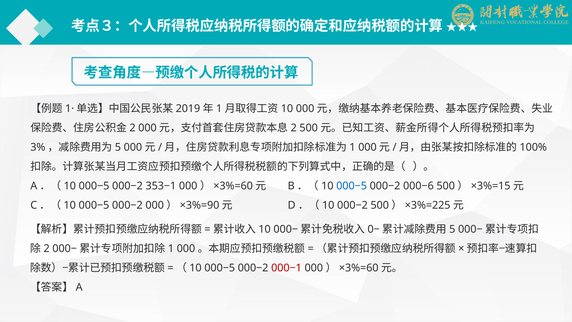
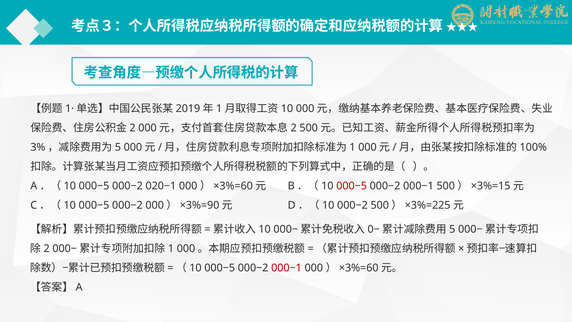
353−1: 353−1 -> 020−1
000−5 at (352, 186) colour: blue -> red
000−6 at (418, 186): 000−6 -> 000−1
